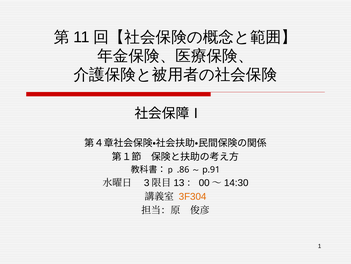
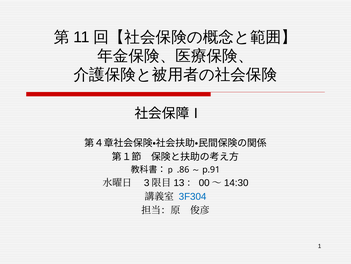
3F304 colour: orange -> blue
